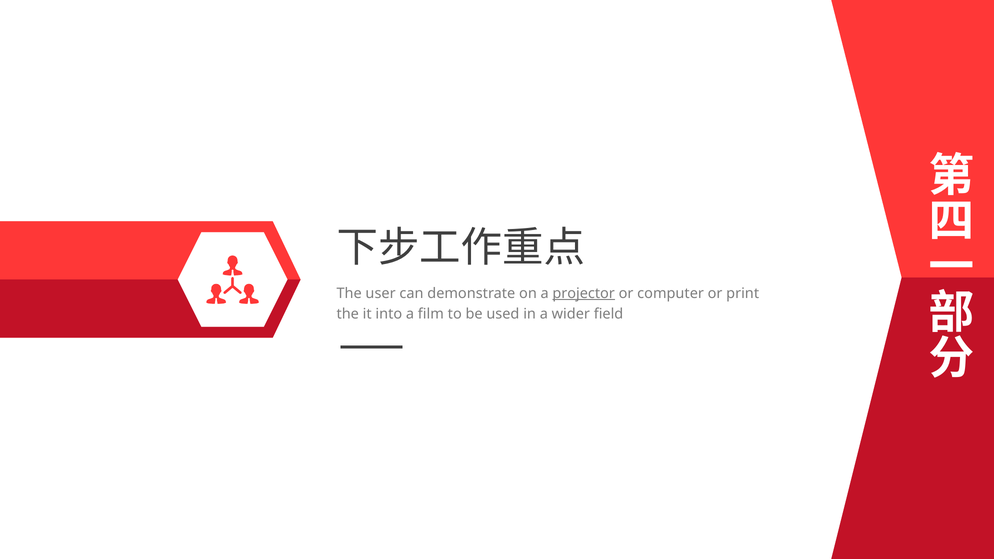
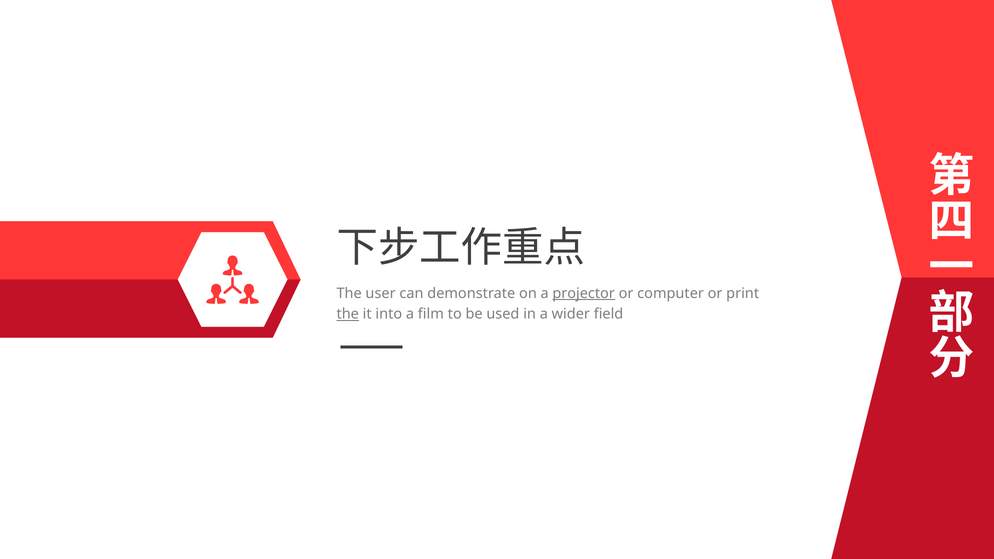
the at (348, 314) underline: none -> present
